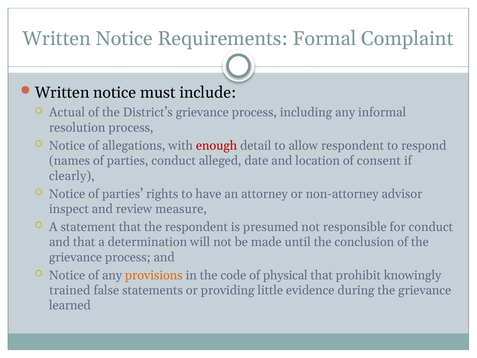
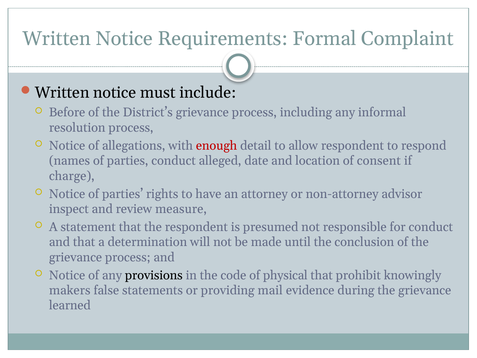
Actual: Actual -> Before
clearly: clearly -> charge
provisions colour: orange -> black
trained: trained -> makers
little: little -> mail
